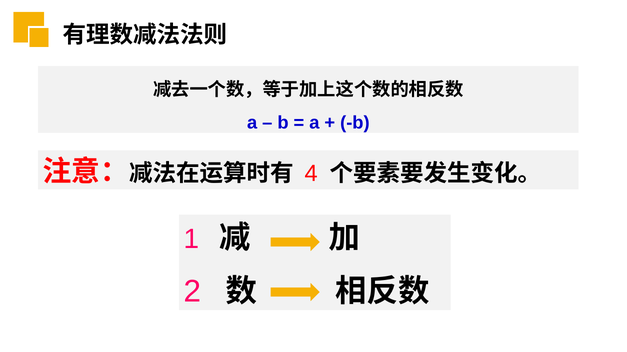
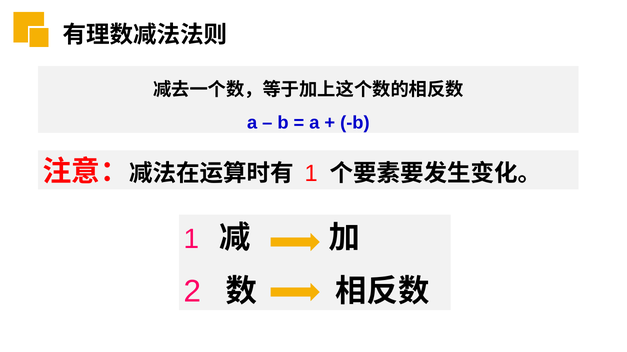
4 at (311, 174): 4 -> 1
